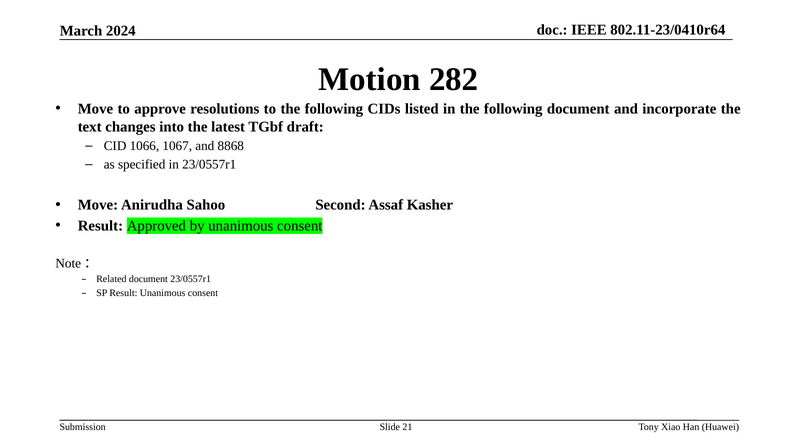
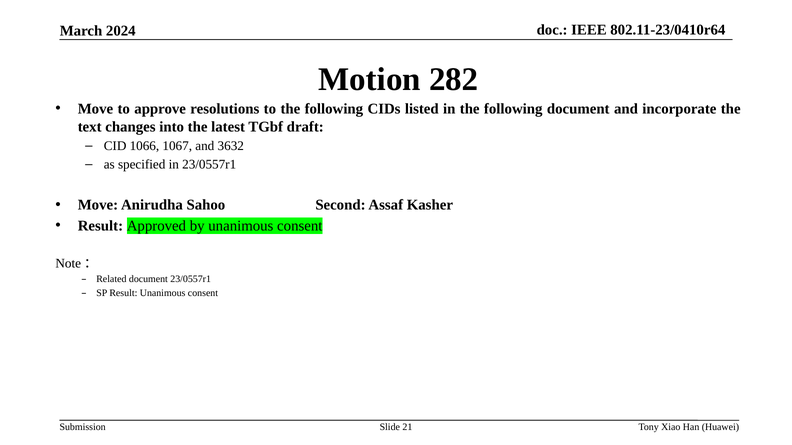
8868: 8868 -> 3632
